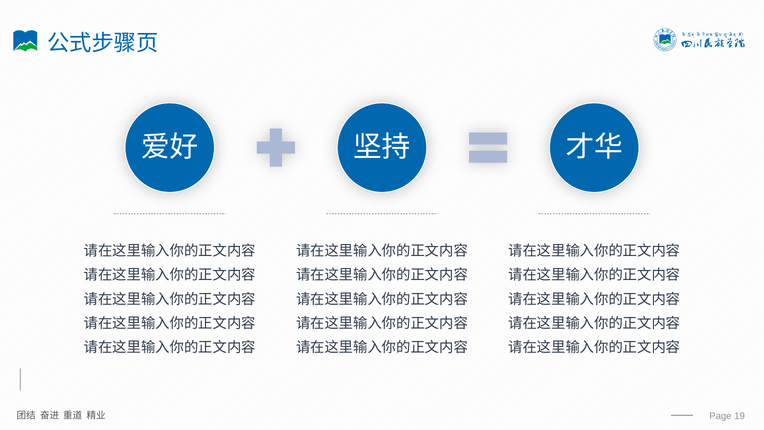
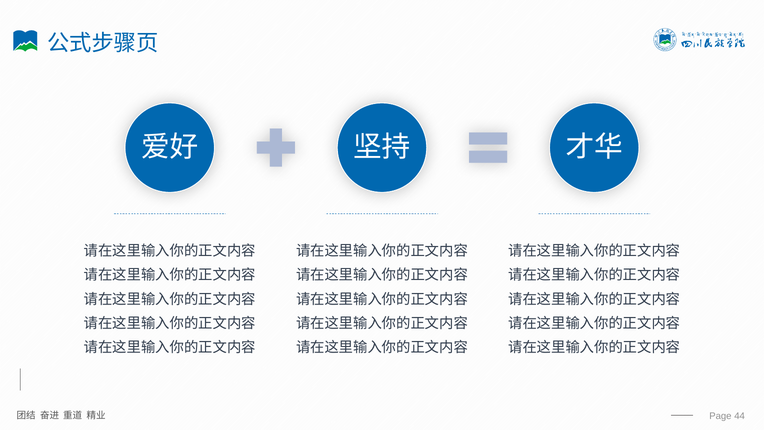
19: 19 -> 44
